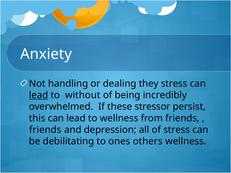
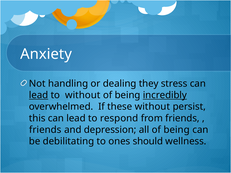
incredibly underline: none -> present
these stressor: stressor -> without
to wellness: wellness -> respond
all of stress: stress -> being
others: others -> should
